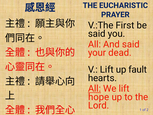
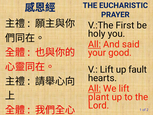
said at (97, 34): said -> holy
All at (94, 44) underline: none -> present
dead: dead -> good
hope: hope -> plant
